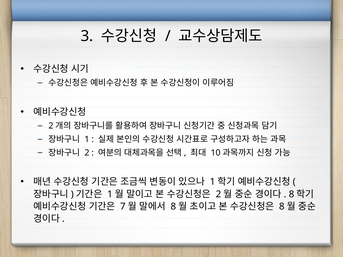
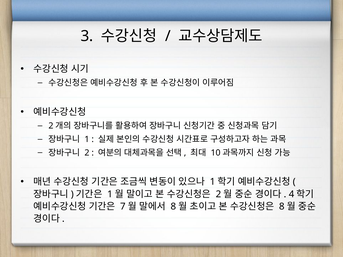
8 at (292, 194): 8 -> 4
